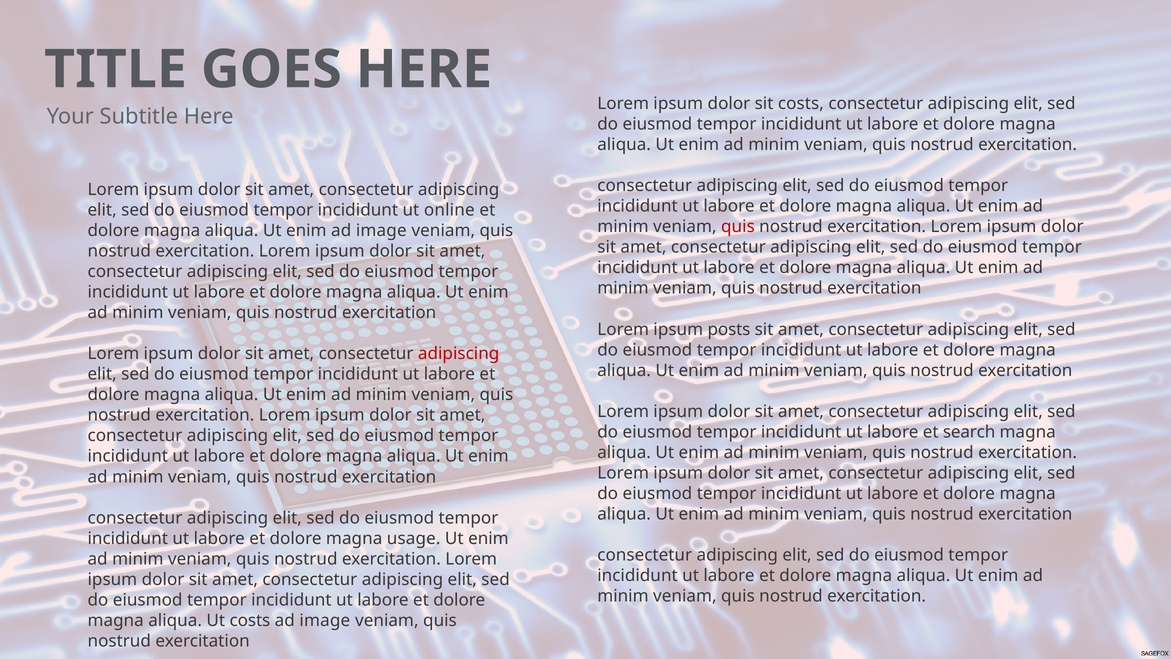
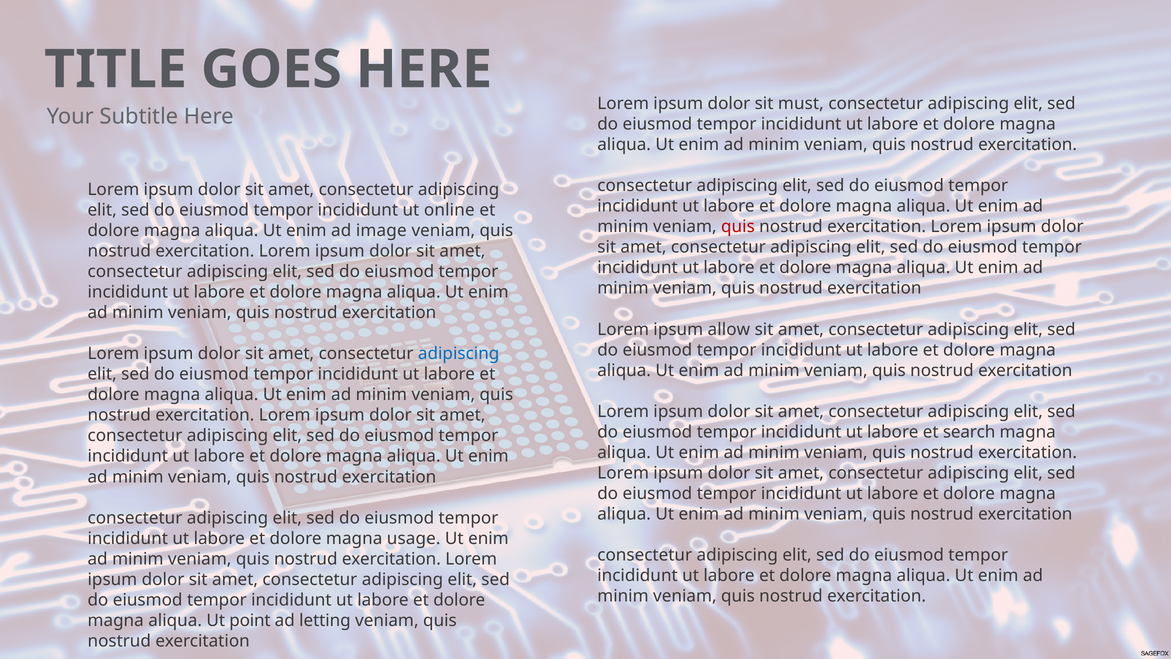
sit costs: costs -> must
posts: posts -> allow
adipiscing at (459, 354) colour: red -> blue
Ut costs: costs -> point
image at (325, 620): image -> letting
